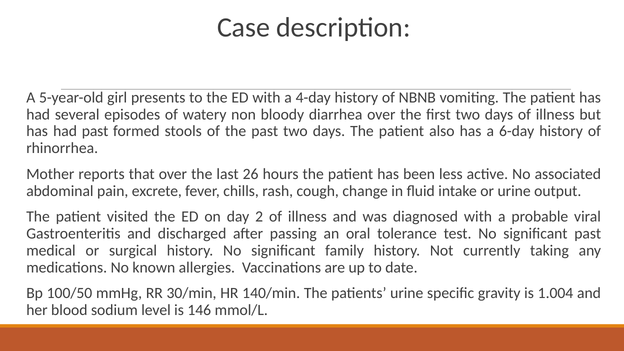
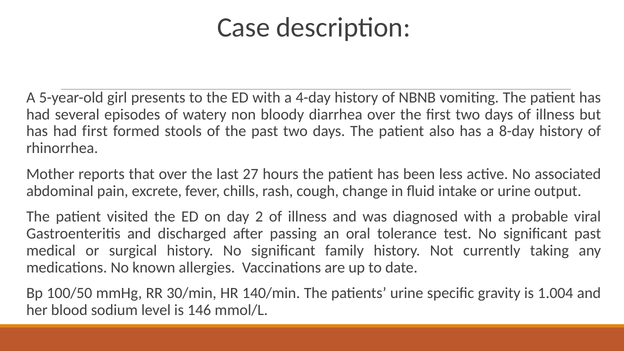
had past: past -> first
6-day: 6-day -> 8-day
26: 26 -> 27
